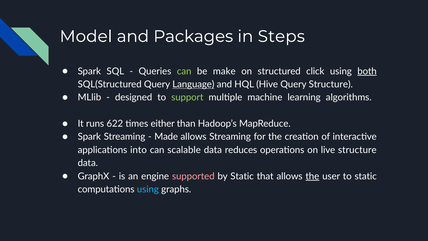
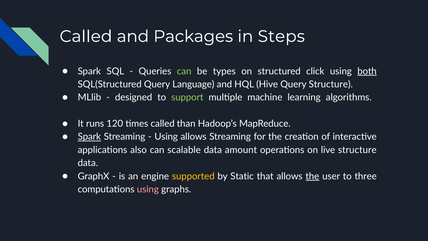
Model at (86, 36): Model -> Called
make: make -> types
Language underline: present -> none
622: 622 -> 120
times either: either -> called
Spark at (89, 137) underline: none -> present
Made at (166, 137): Made -> Using
into: into -> also
reduces: reduces -> amount
supported colour: pink -> yellow
to static: static -> three
using at (148, 189) colour: light blue -> pink
